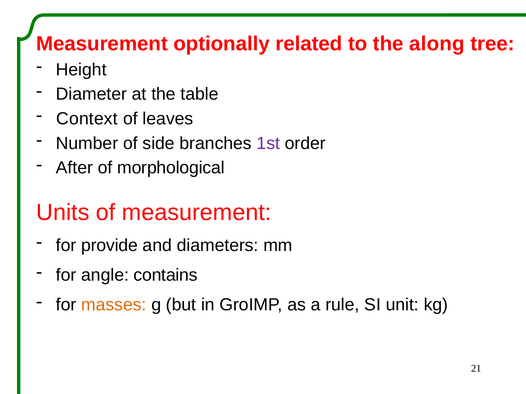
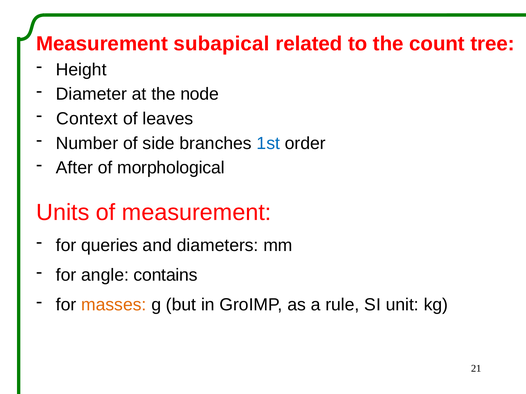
optionally: optionally -> subapical
along: along -> count
table: table -> node
1st colour: purple -> blue
provide: provide -> queries
